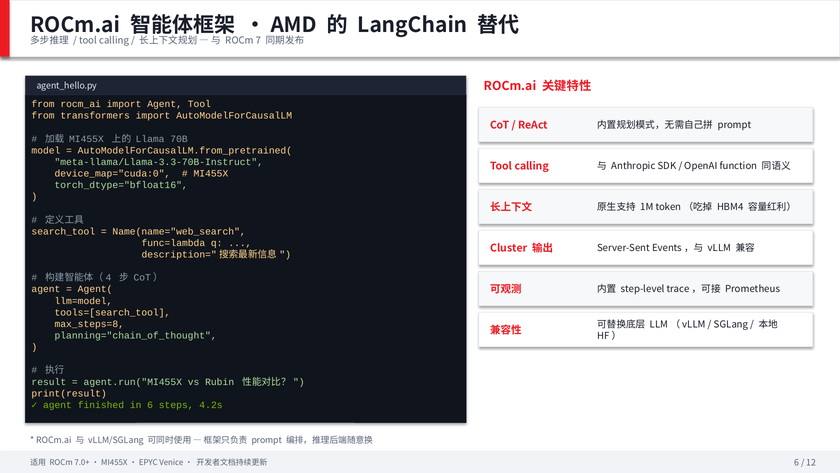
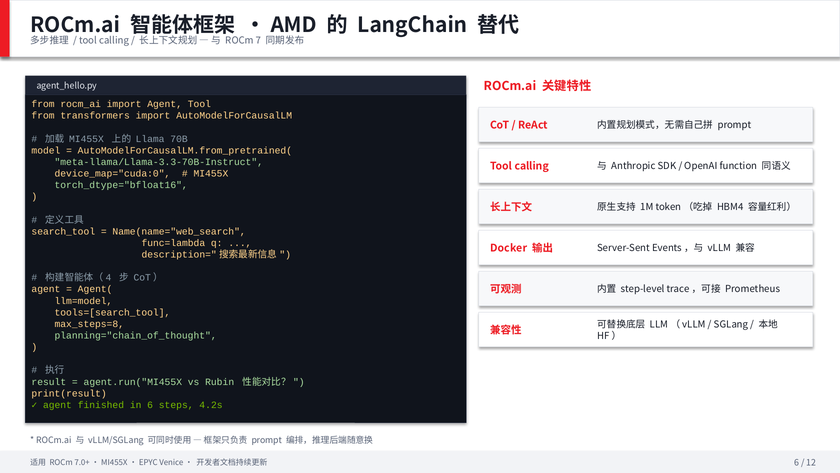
Cluster: Cluster -> Docker
